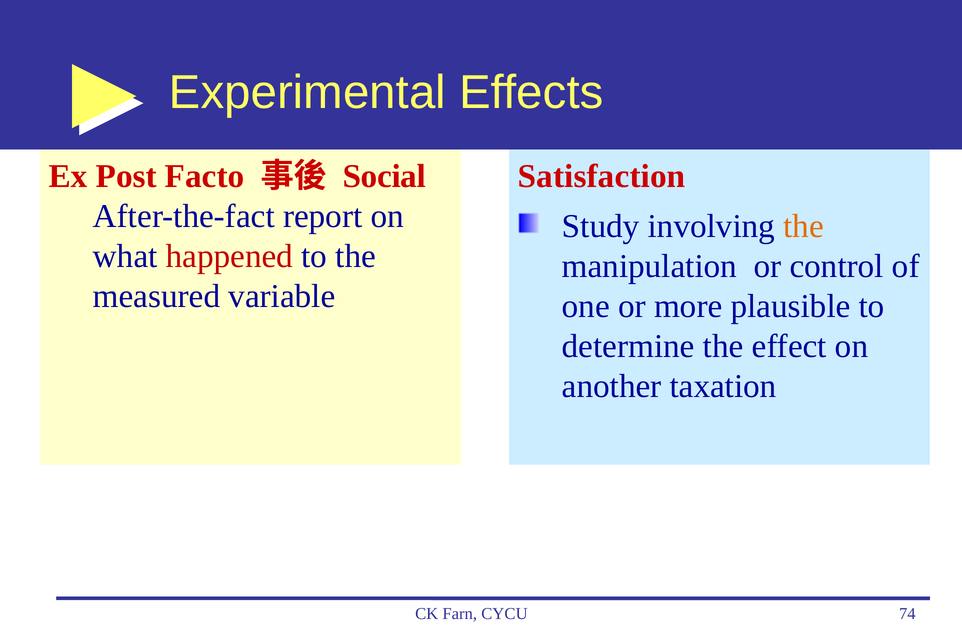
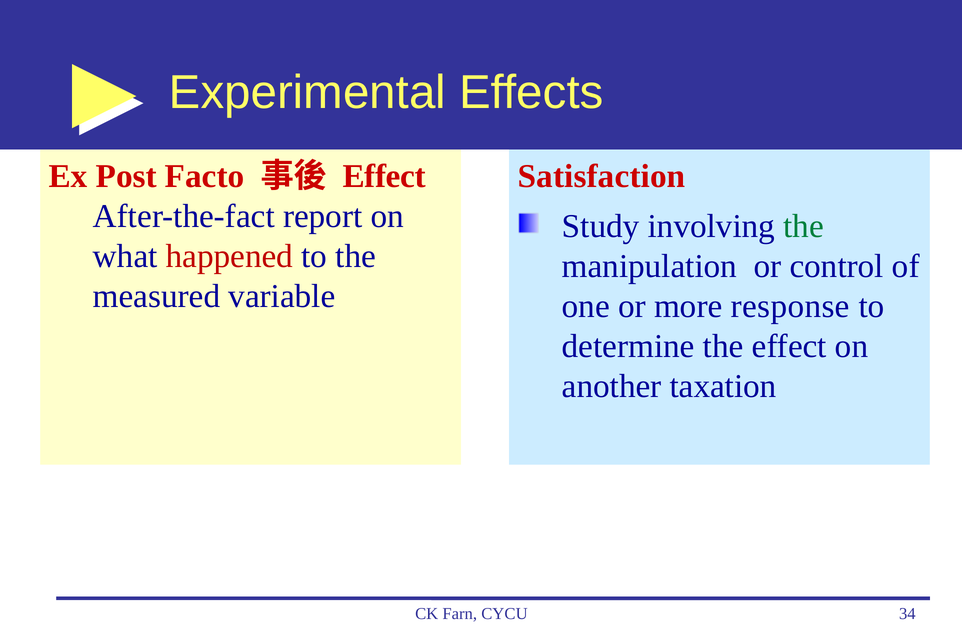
Social at (384, 176): Social -> Effect
the at (804, 226) colour: orange -> green
plausible: plausible -> response
74: 74 -> 34
